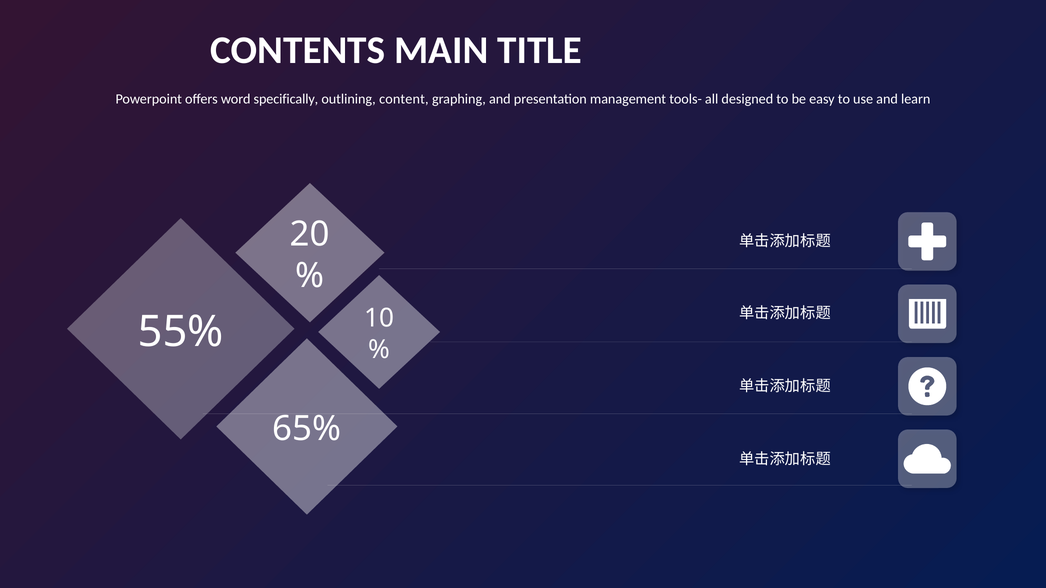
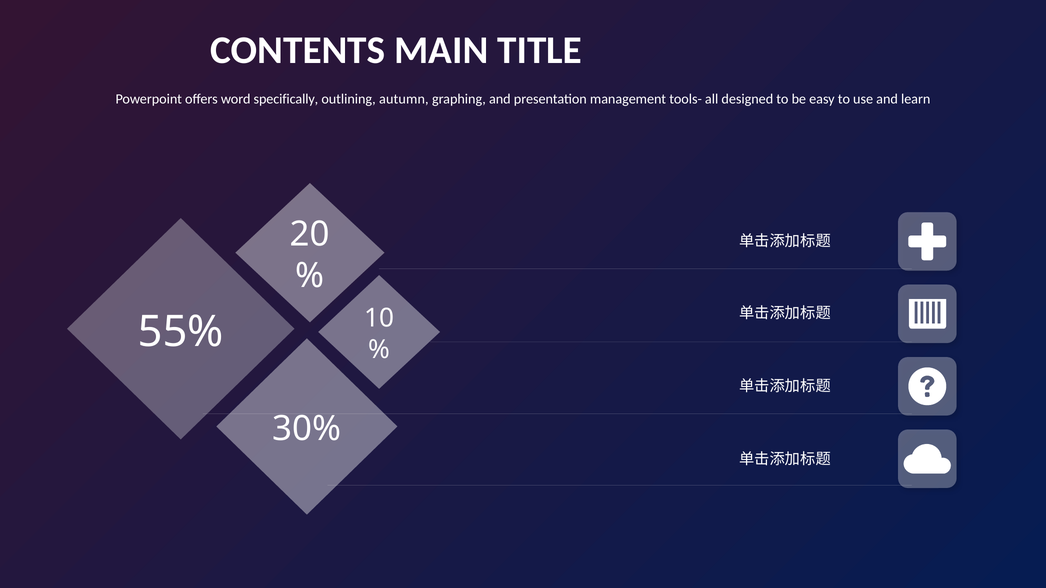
content: content -> autumn
65%: 65% -> 30%
